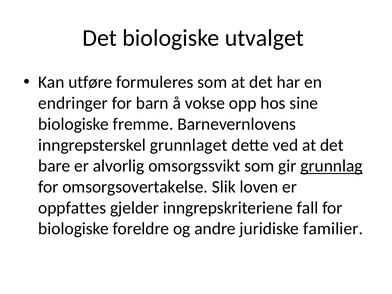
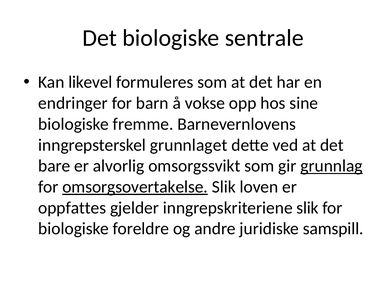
utvalget: utvalget -> sentrale
utføre: utføre -> likevel
omsorgsovertakelse underline: none -> present
inngrepskriteriene fall: fall -> slik
familier: familier -> samspill
